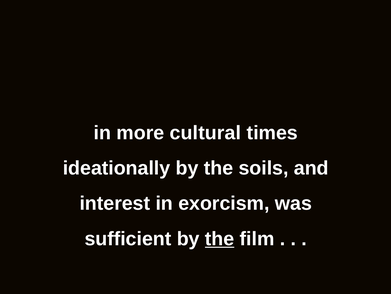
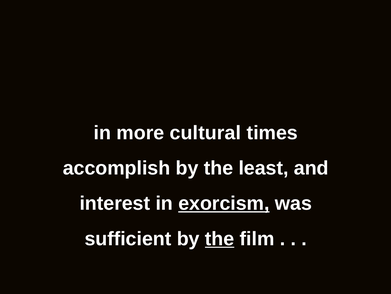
ideationally: ideationally -> accomplish
soils: soils -> least
exorcism underline: none -> present
